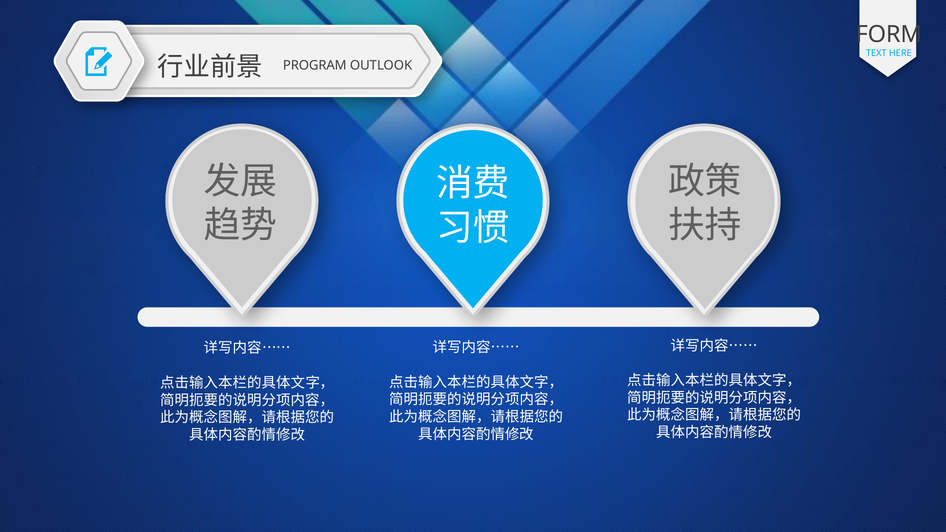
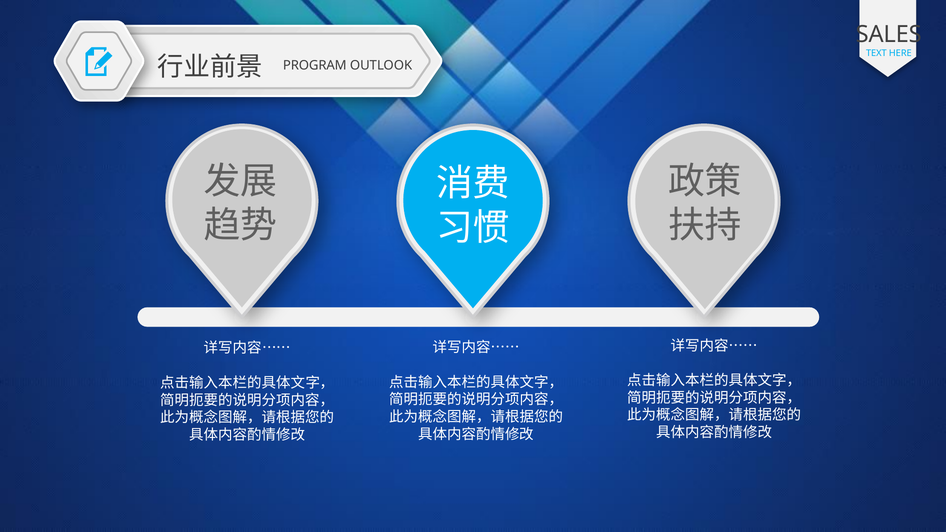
FORM: FORM -> SALES
